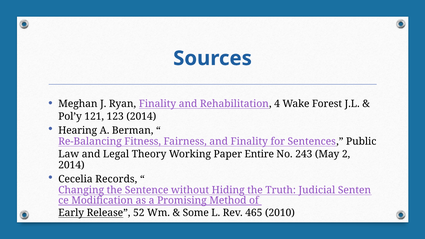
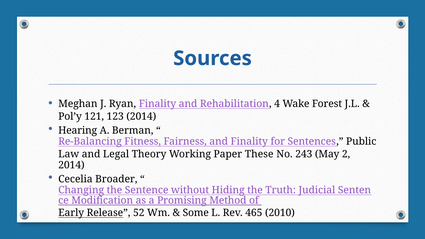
Entire: Entire -> These
Records: Records -> Broader
